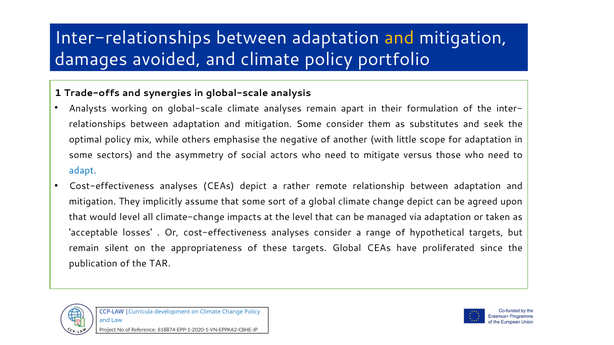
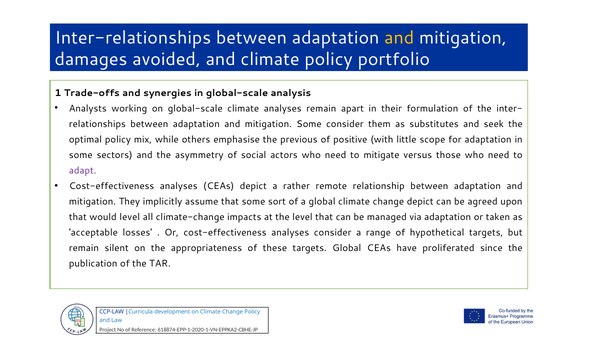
negative: negative -> previous
another: another -> positive
adapt colour: blue -> purple
